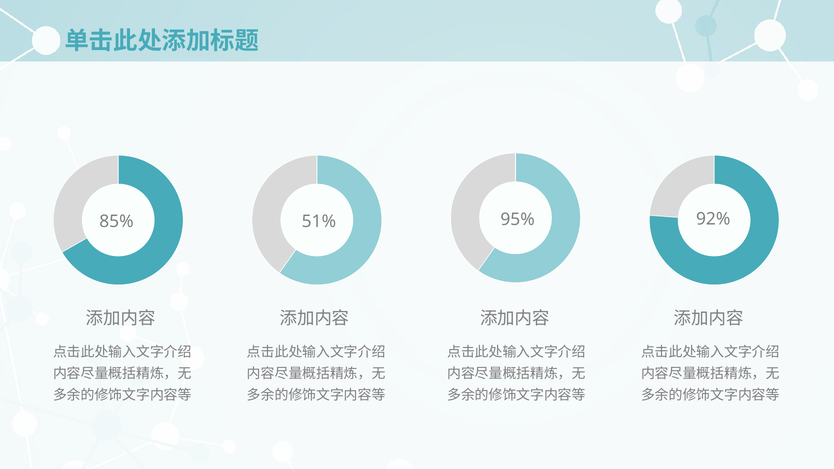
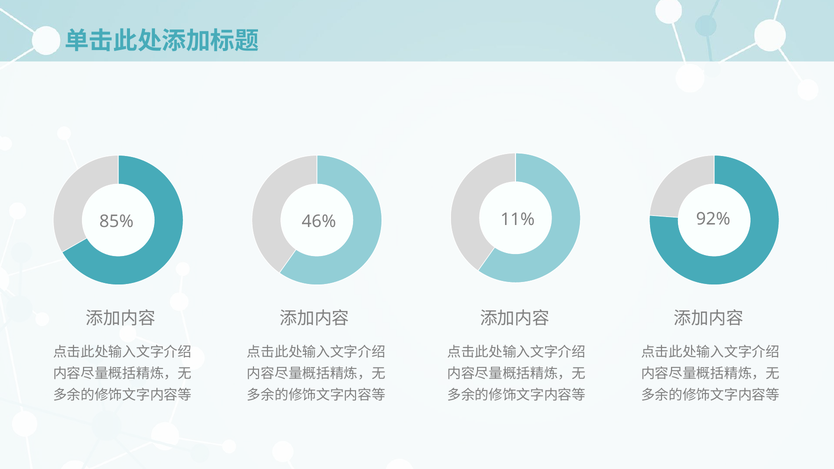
95%: 95% -> 11%
51%: 51% -> 46%
